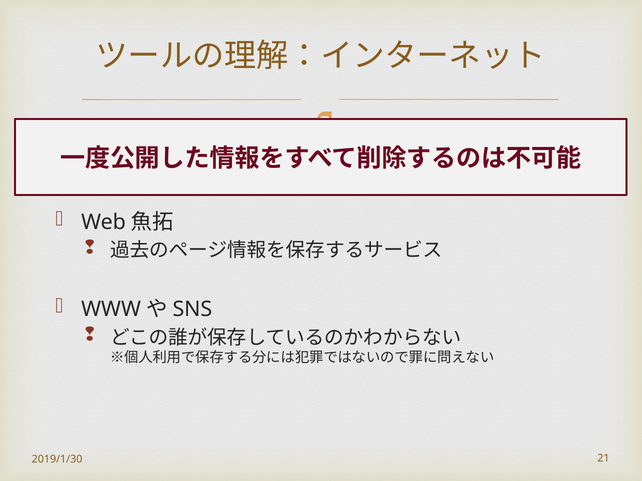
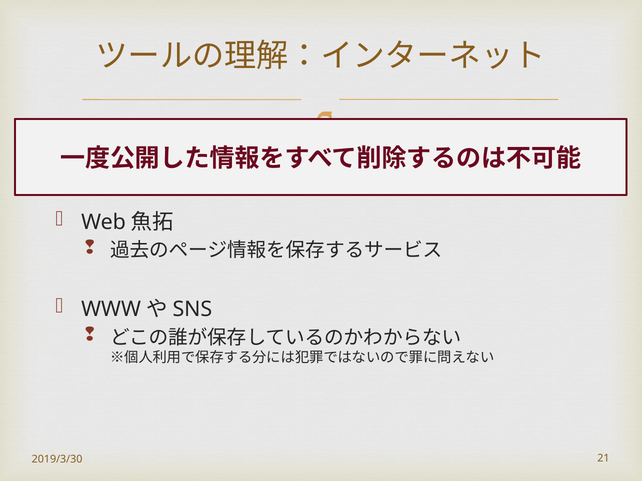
2019/1/30: 2019/1/30 -> 2019/3/30
